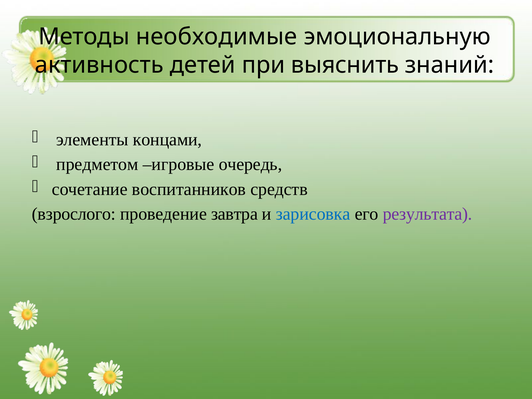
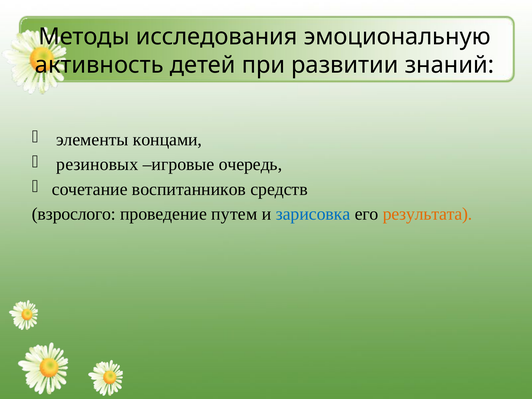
необходимые: необходимые -> исследования
выяснить: выяснить -> развитии
предметом: предметом -> резиновых
завтра: завтра -> путем
результата colour: purple -> orange
